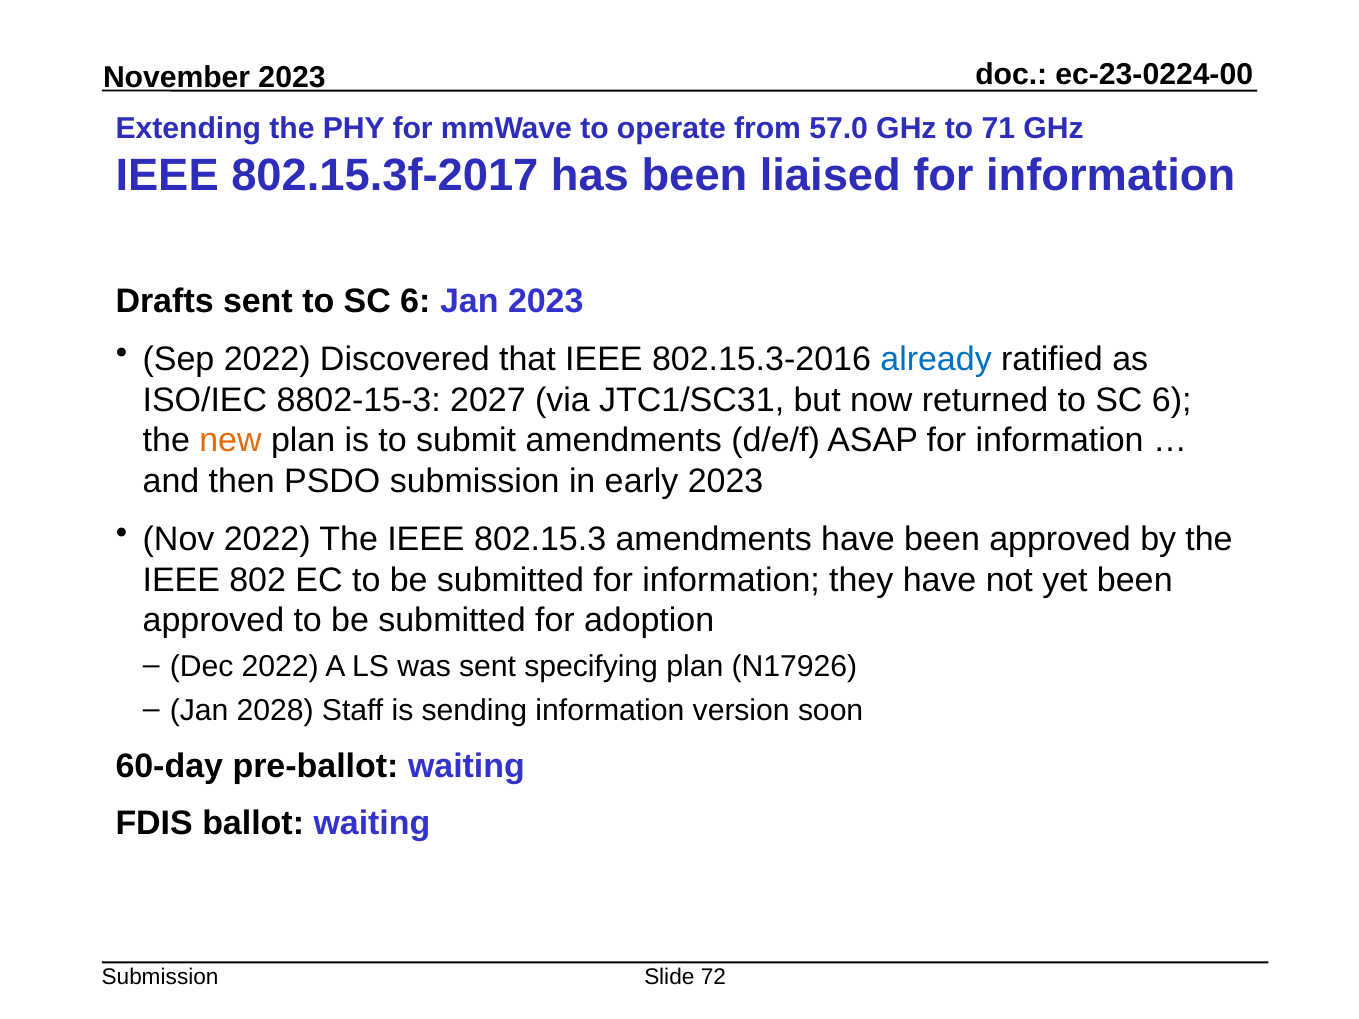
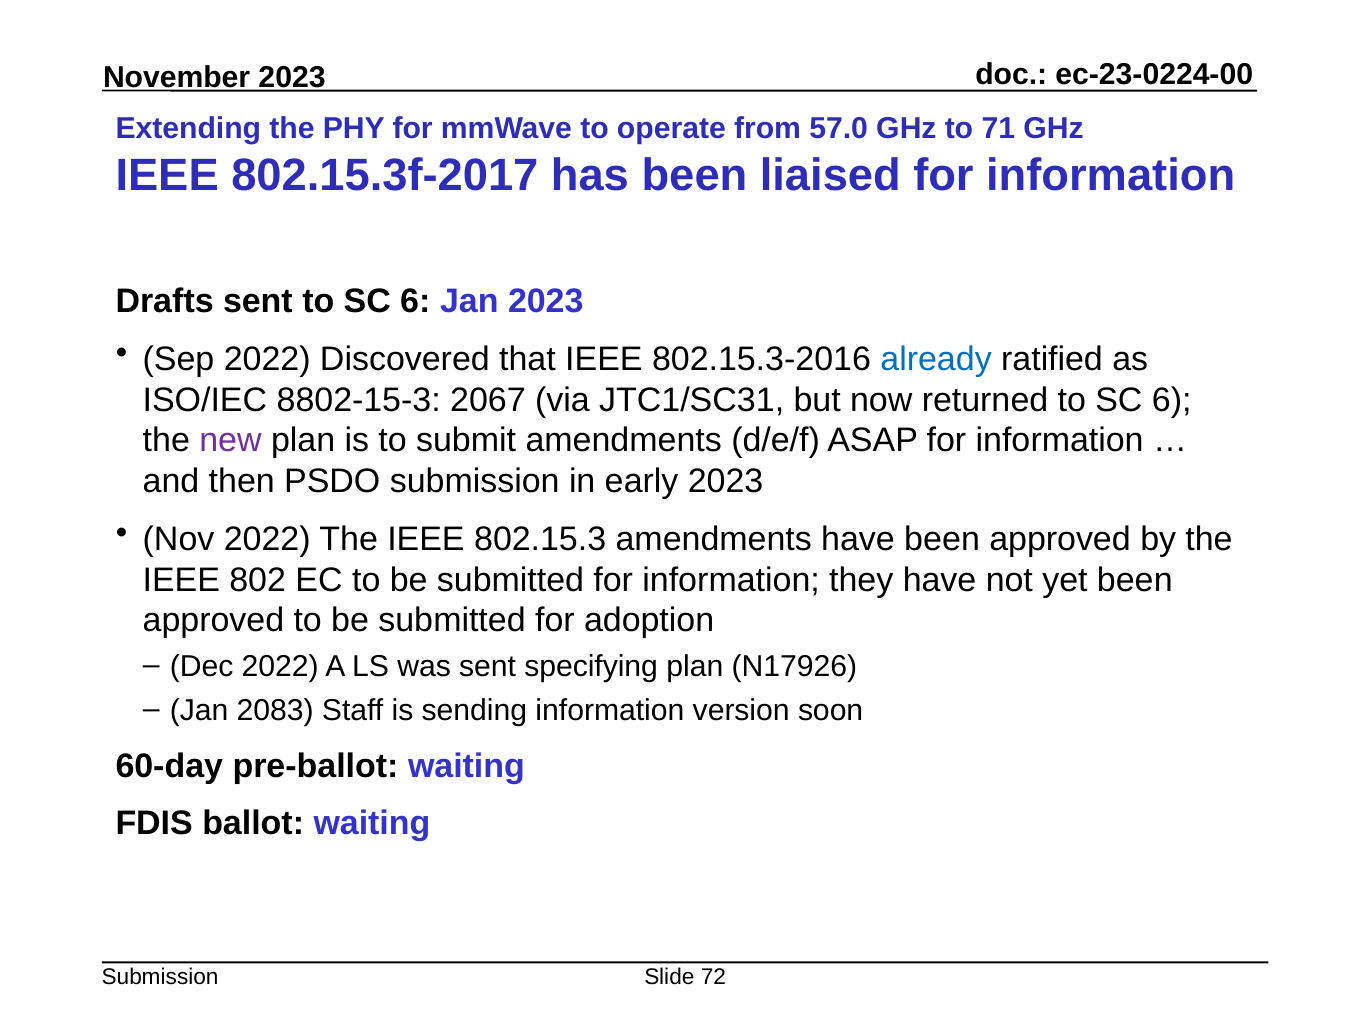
2027: 2027 -> 2067
new colour: orange -> purple
2028: 2028 -> 2083
